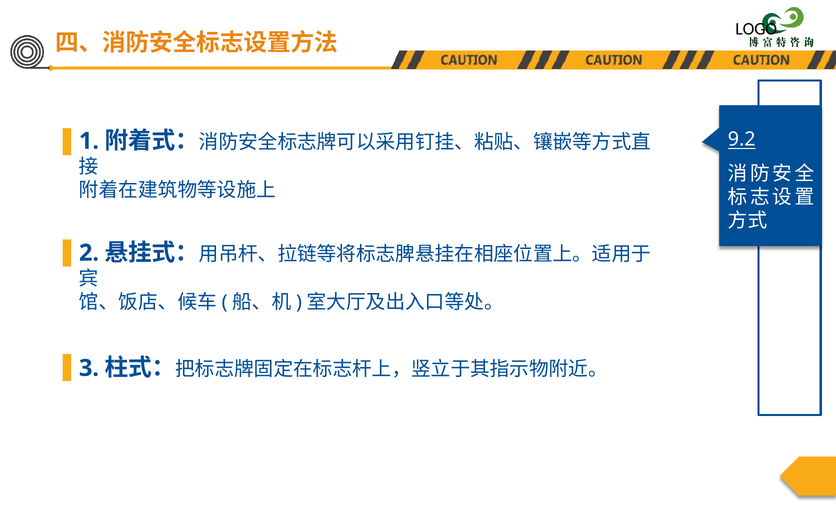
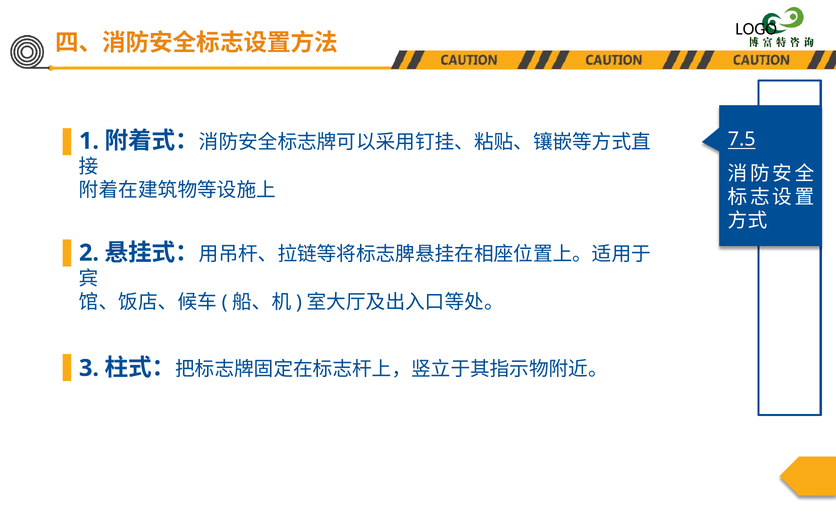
9.2: 9.2 -> 7.5
